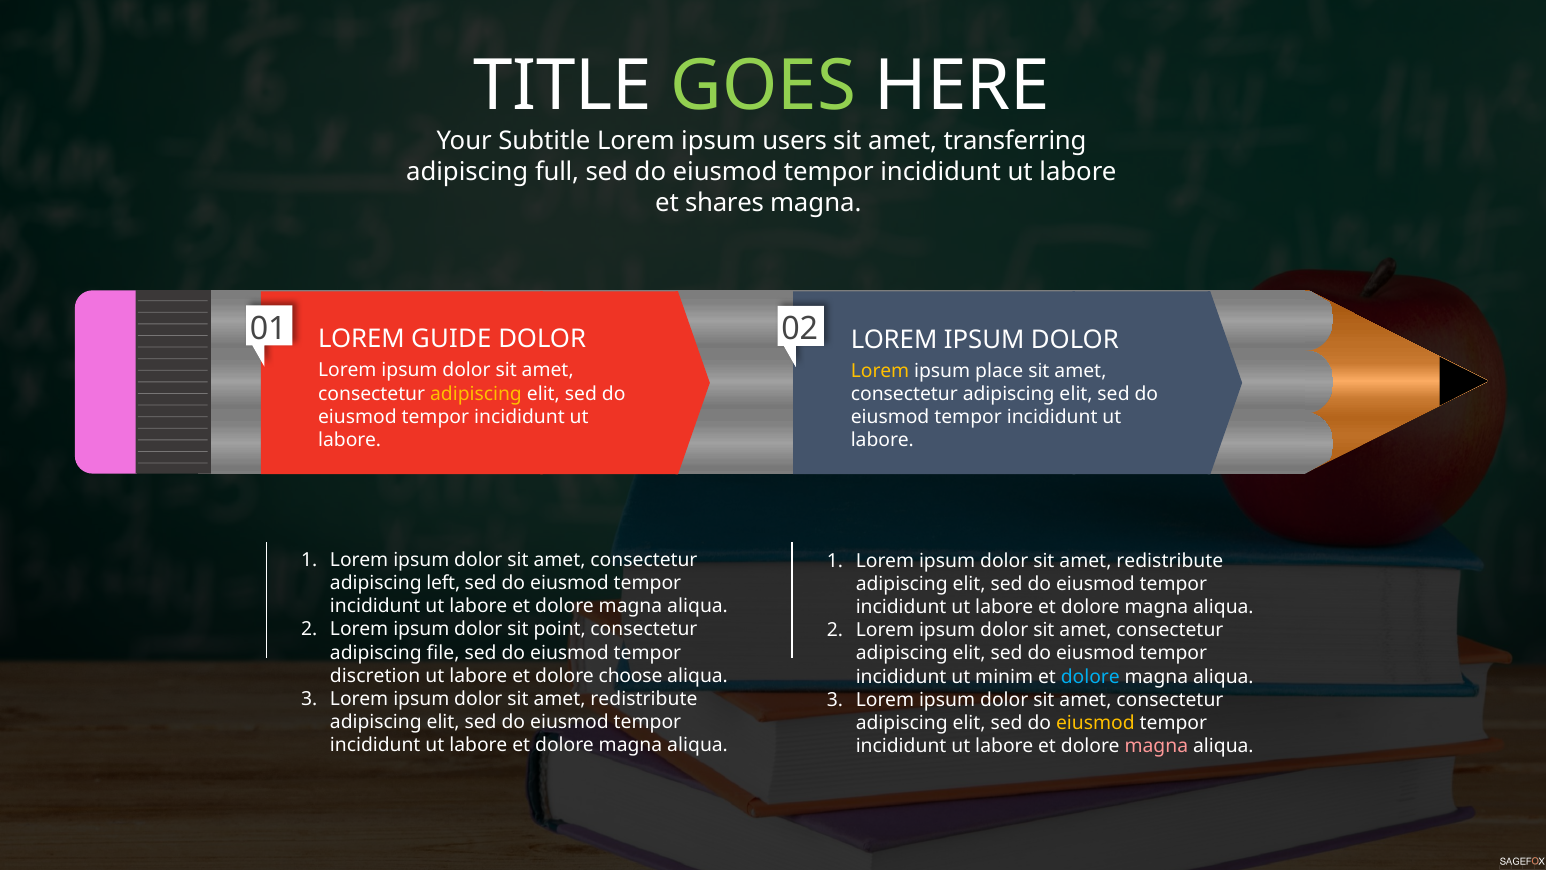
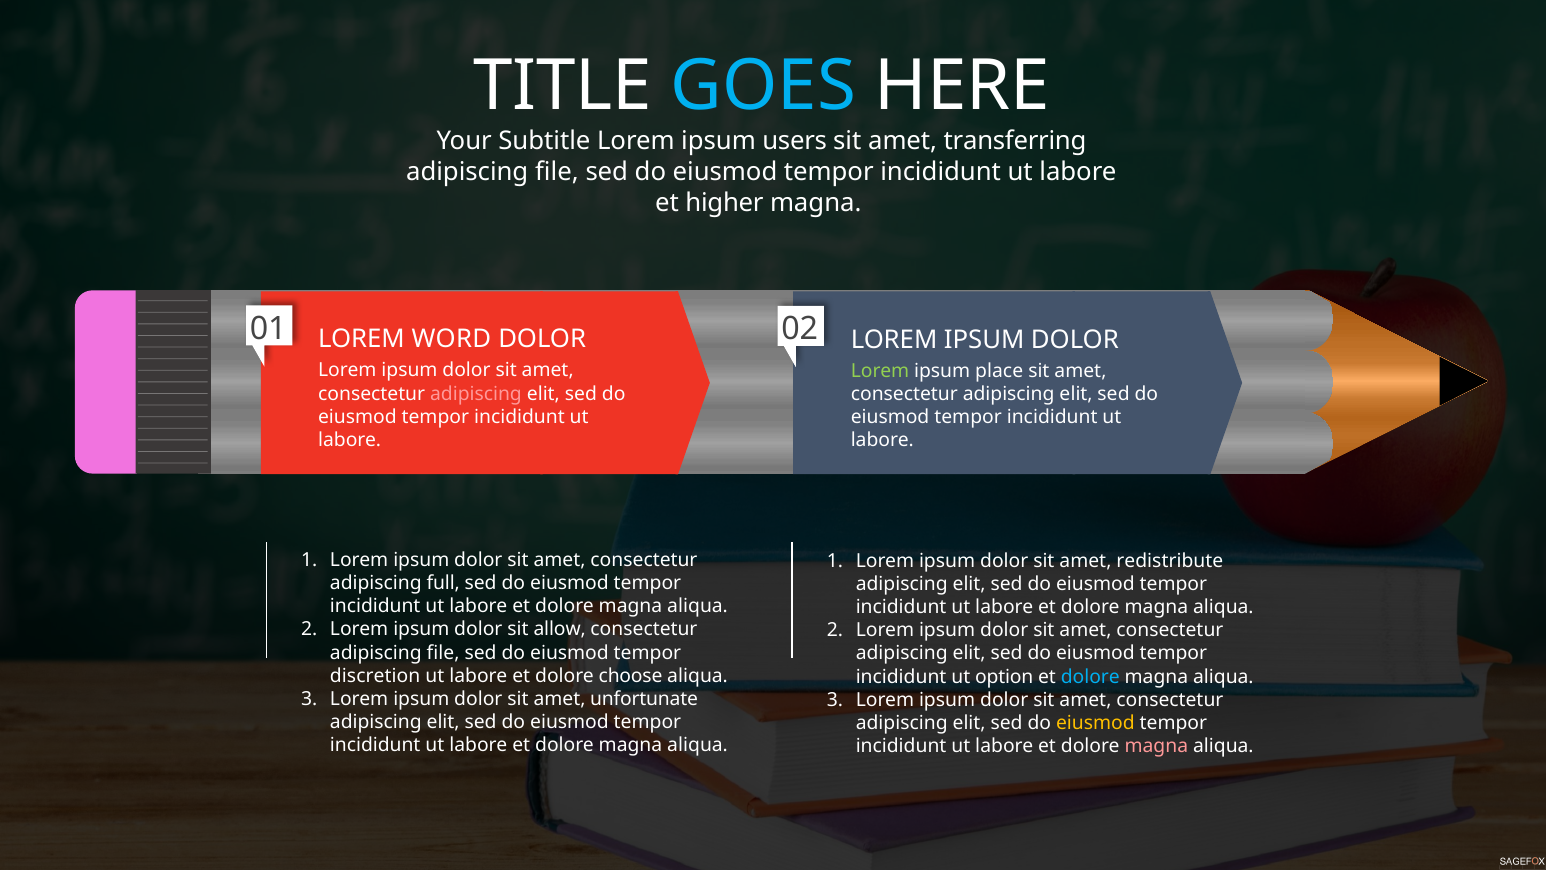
GOES colour: light green -> light blue
full at (557, 172): full -> file
shares: shares -> higher
GUIDE: GUIDE -> WORD
Lorem at (880, 371) colour: yellow -> light green
adipiscing at (476, 394) colour: yellow -> pink
left: left -> full
point: point -> allow
minim: minim -> option
redistribute at (644, 699): redistribute -> unfortunate
